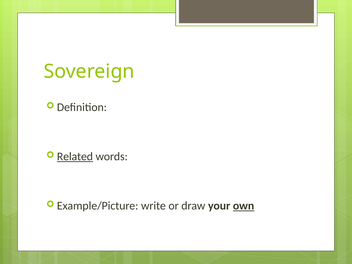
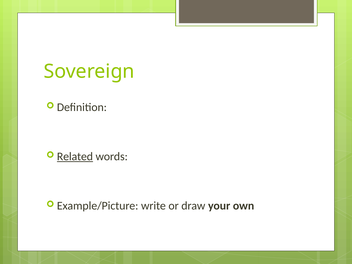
own underline: present -> none
